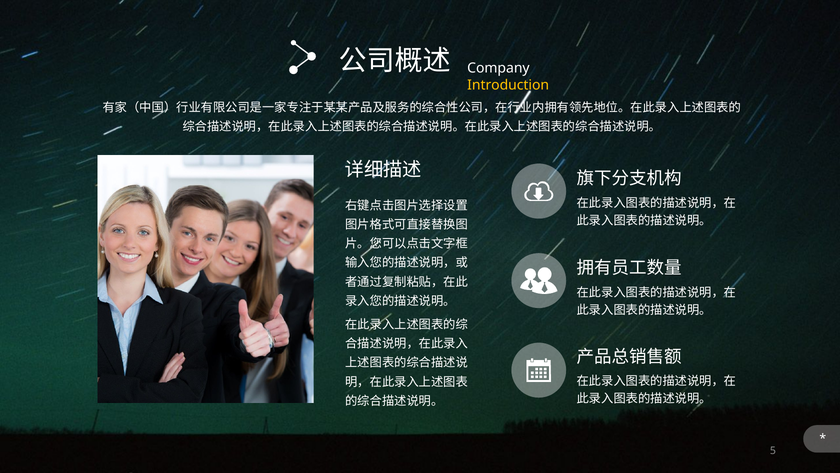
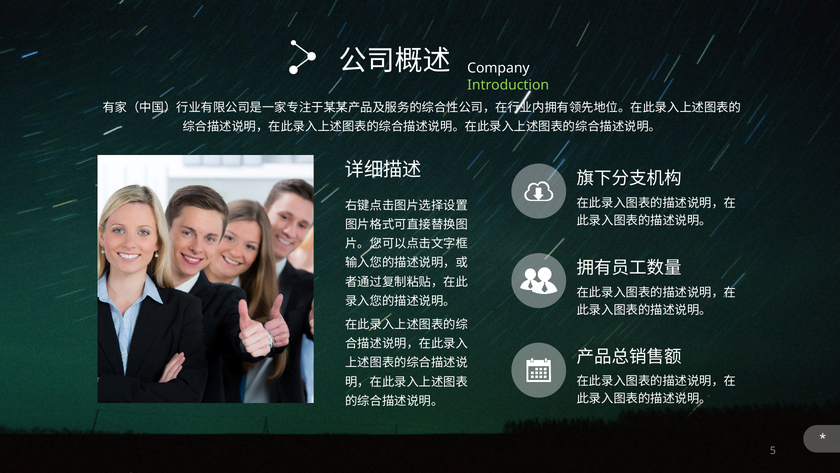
Introduction colour: yellow -> light green
